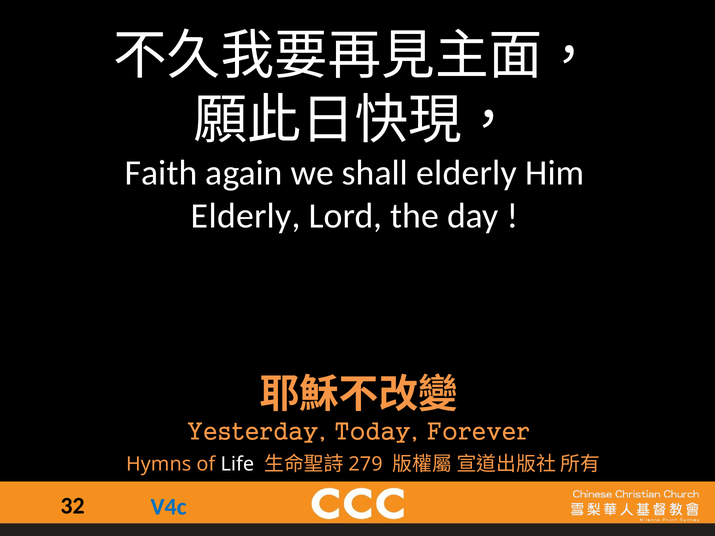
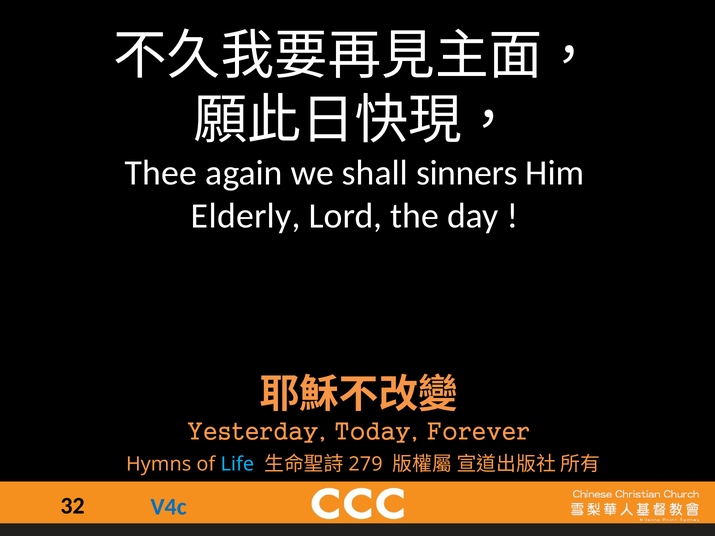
Faith: Faith -> Thee
shall elderly: elderly -> sinners
Life colour: white -> light blue
